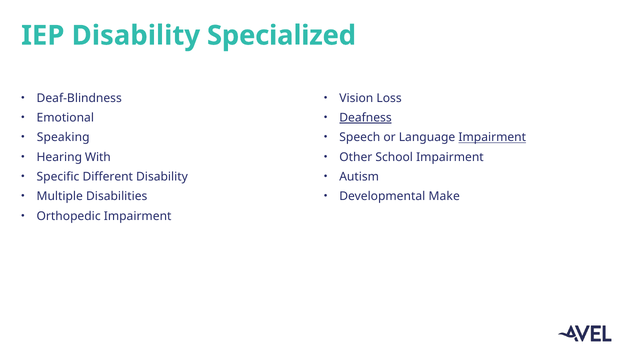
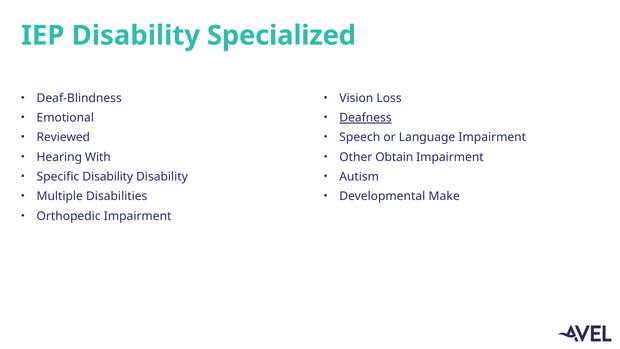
Speaking: Speaking -> Reviewed
Impairment at (492, 137) underline: present -> none
School: School -> Obtain
Specific Different: Different -> Disability
